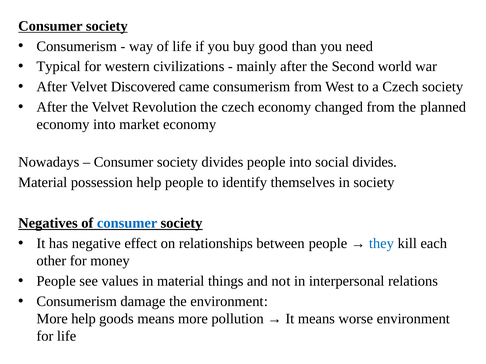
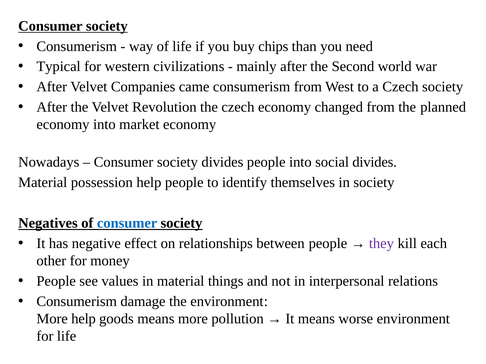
good: good -> chips
Discovered: Discovered -> Companies
they colour: blue -> purple
